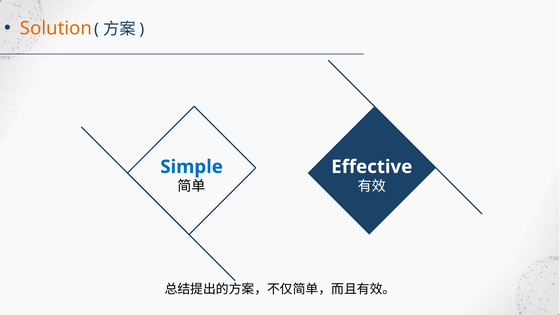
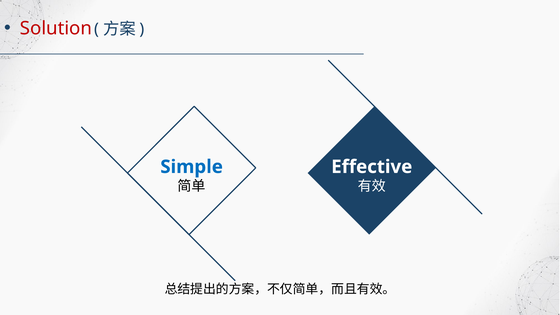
Solution colour: orange -> red
